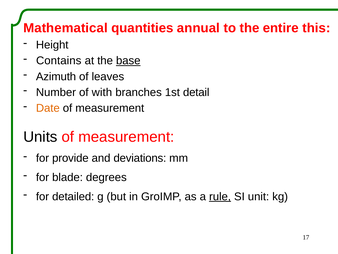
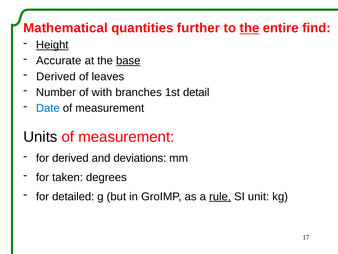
annual: annual -> further
the at (249, 28) underline: none -> present
this: this -> find
Height underline: none -> present
Contains: Contains -> Accurate
Azimuth at (56, 76): Azimuth -> Derived
Date colour: orange -> blue
for provide: provide -> derived
blade: blade -> taken
